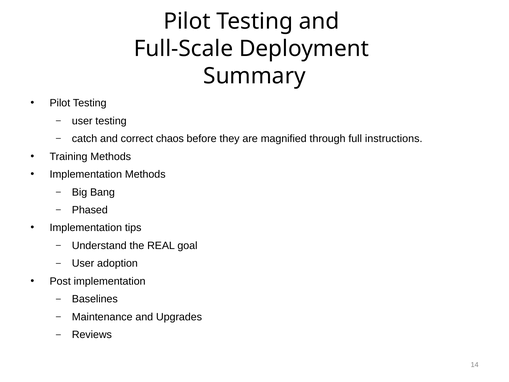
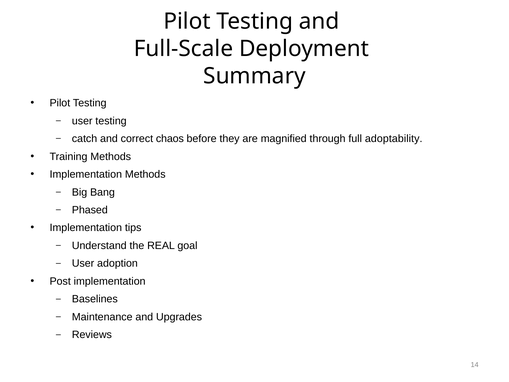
instructions: instructions -> adoptability
